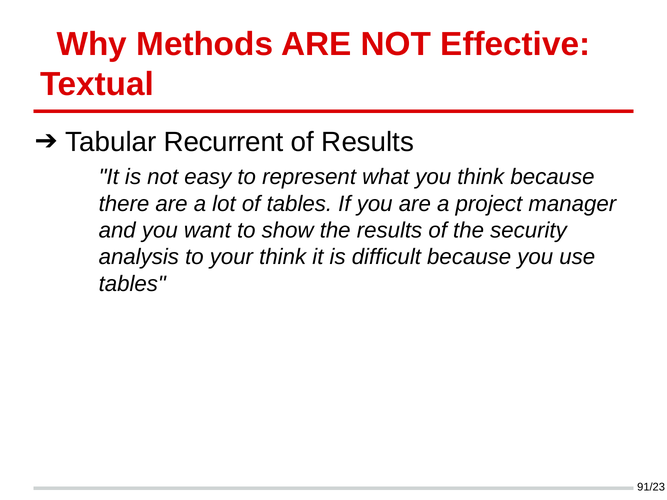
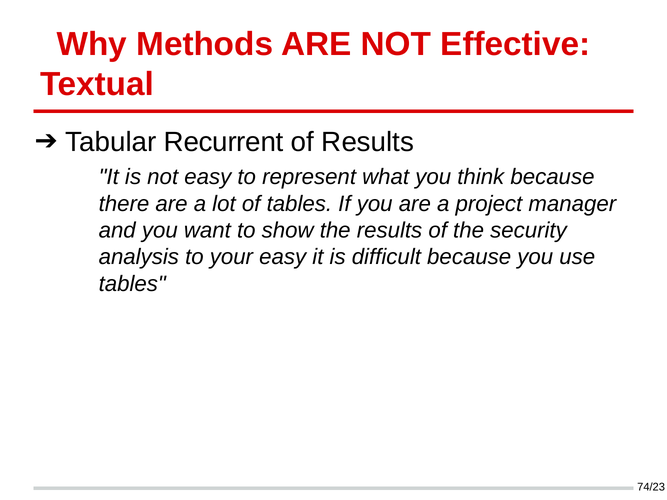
your think: think -> easy
91/23: 91/23 -> 74/23
